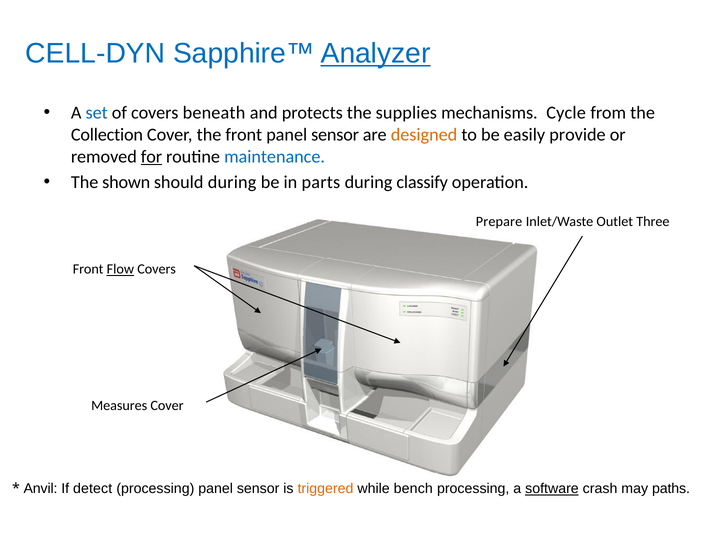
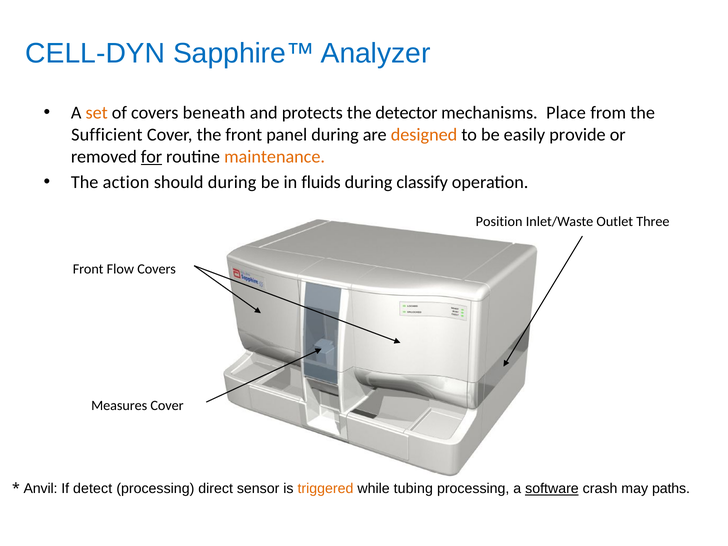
Analyzer underline: present -> none
set colour: blue -> orange
supplies: supplies -> detector
Cycle: Cycle -> Place
Collection: Collection -> Sufficient
front panel sensor: sensor -> during
maintenance colour: blue -> orange
shown: shown -> action
parts: parts -> fluids
Prepare: Prepare -> Position
Flow underline: present -> none
processing panel: panel -> direct
bench: bench -> tubing
